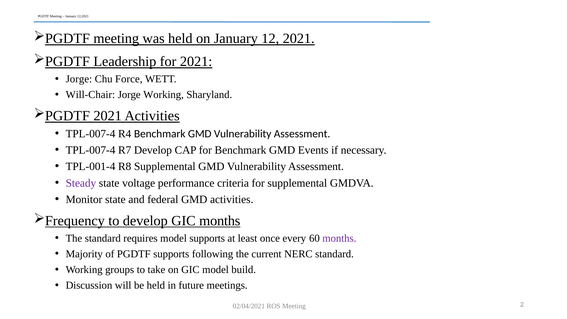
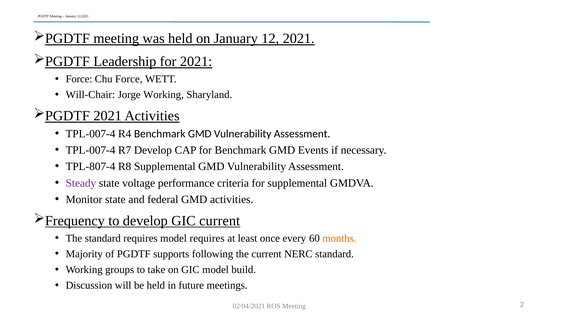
Jorge at (79, 79): Jorge -> Force
TPL-001-4: TPL-001-4 -> TPL-807-4
GIC months: months -> current
model supports: supports -> requires
months at (339, 238) colour: purple -> orange
